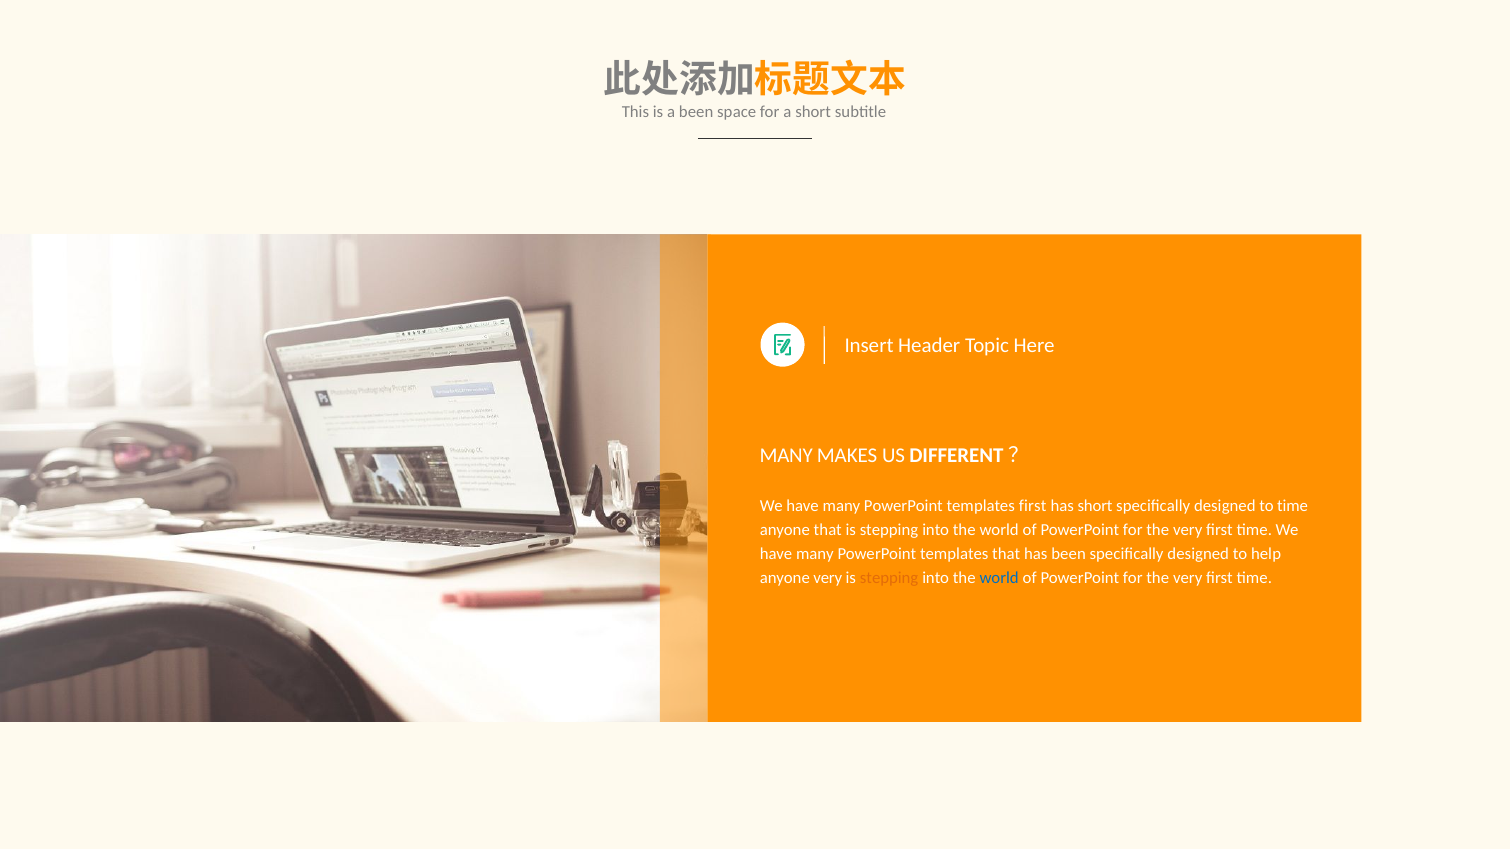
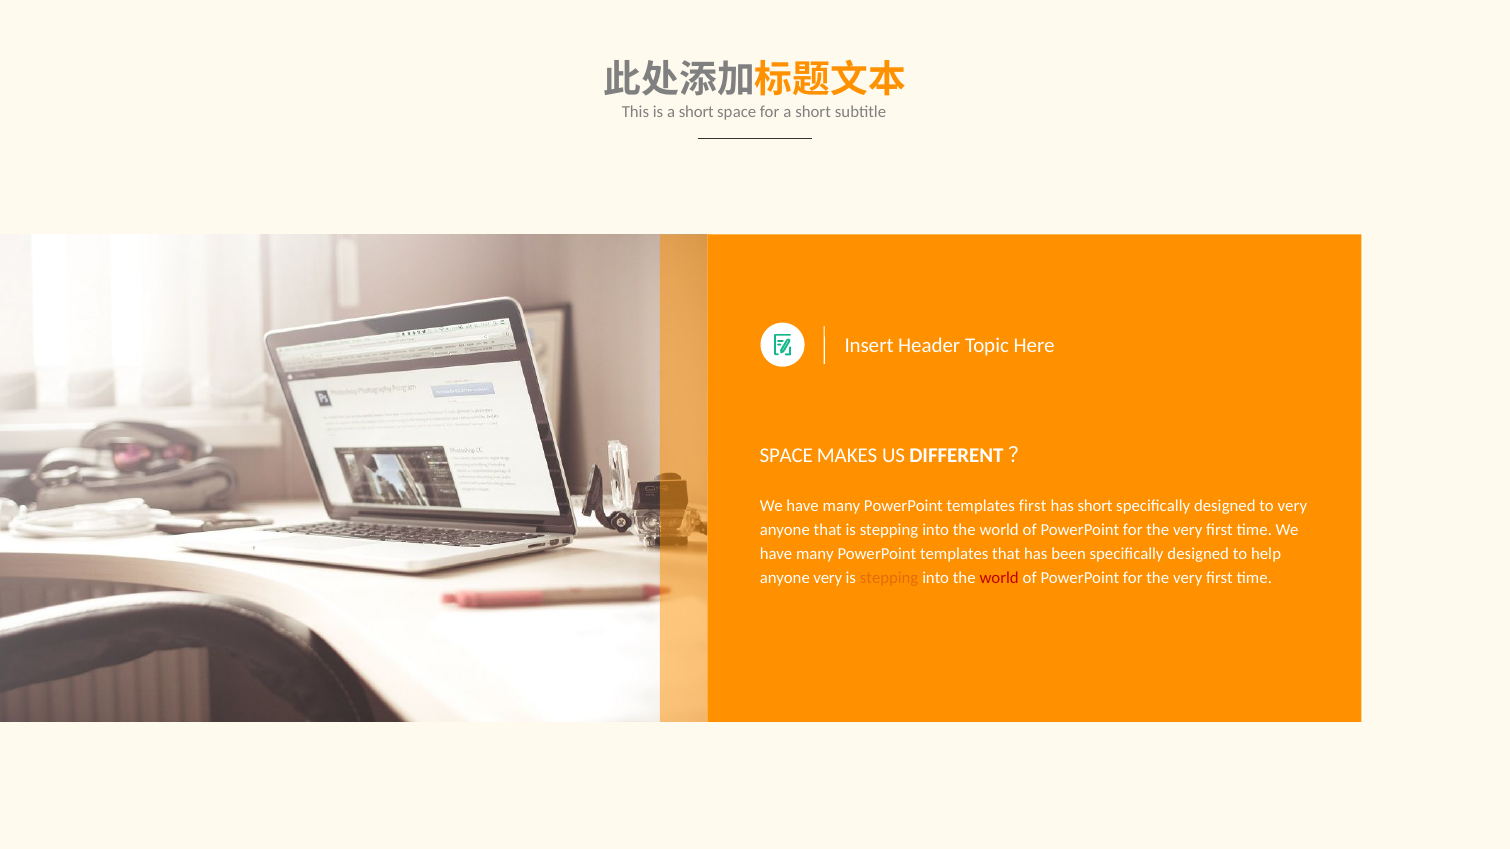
is a been: been -> short
MANY at (786, 456): MANY -> SPACE
to time: time -> very
world at (999, 579) colour: blue -> red
